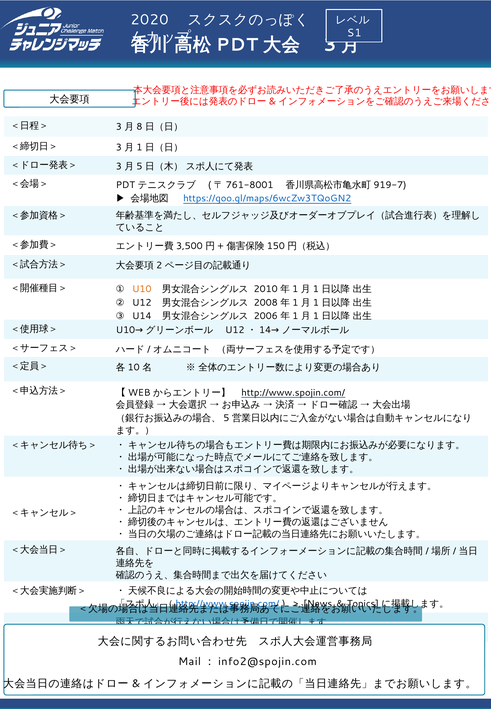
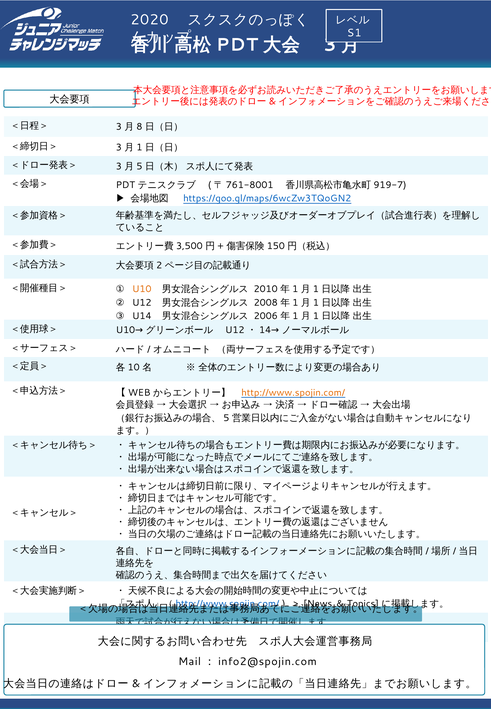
http://www.spojin.com/ at (293, 393) colour: black -> orange
